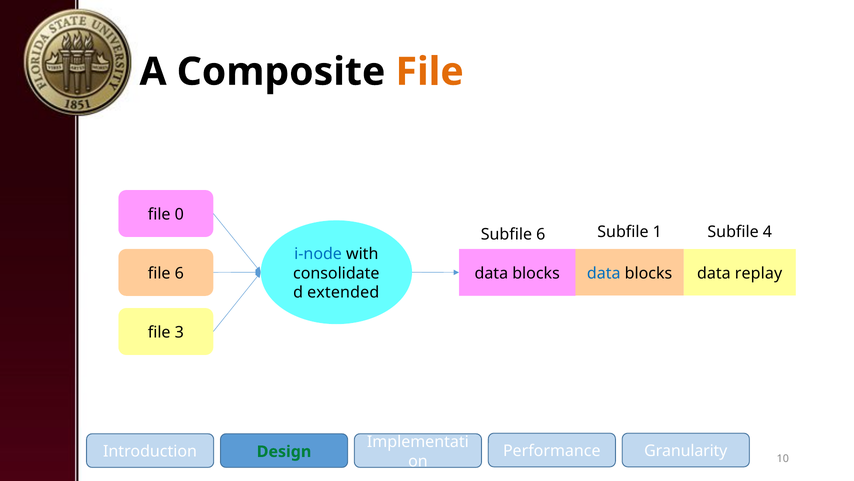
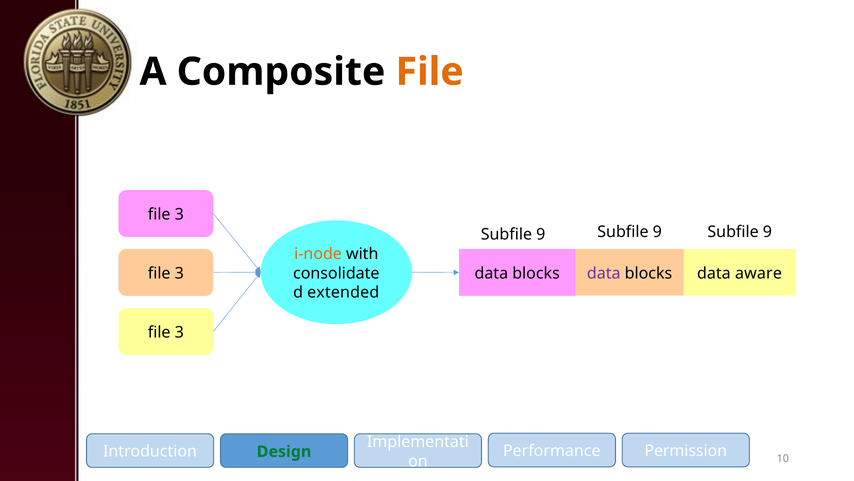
0 at (179, 214): 0 -> 3
1 at (657, 232): 1 -> 9
4 at (767, 232): 4 -> 9
6 at (541, 234): 6 -> 9
i-node colour: blue -> orange
6 at (179, 273): 6 -> 3
data at (604, 273) colour: blue -> purple
replay: replay -> aware
Granularity: Granularity -> Permission
